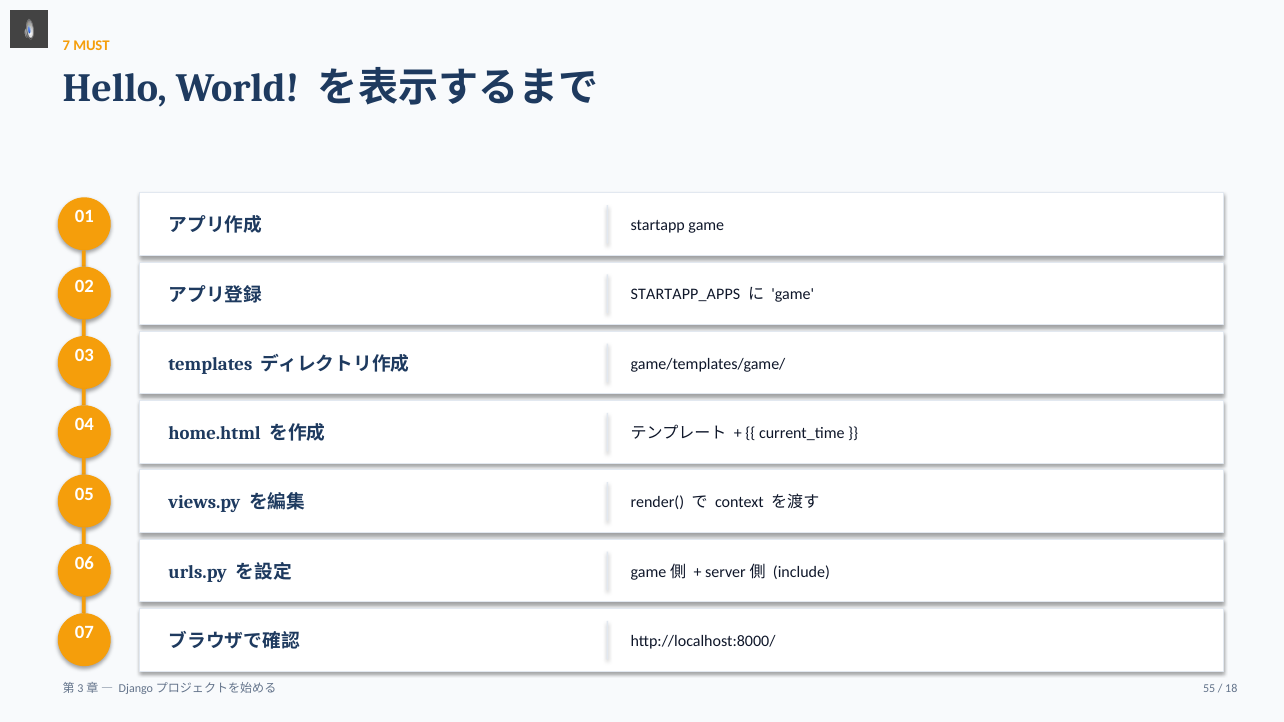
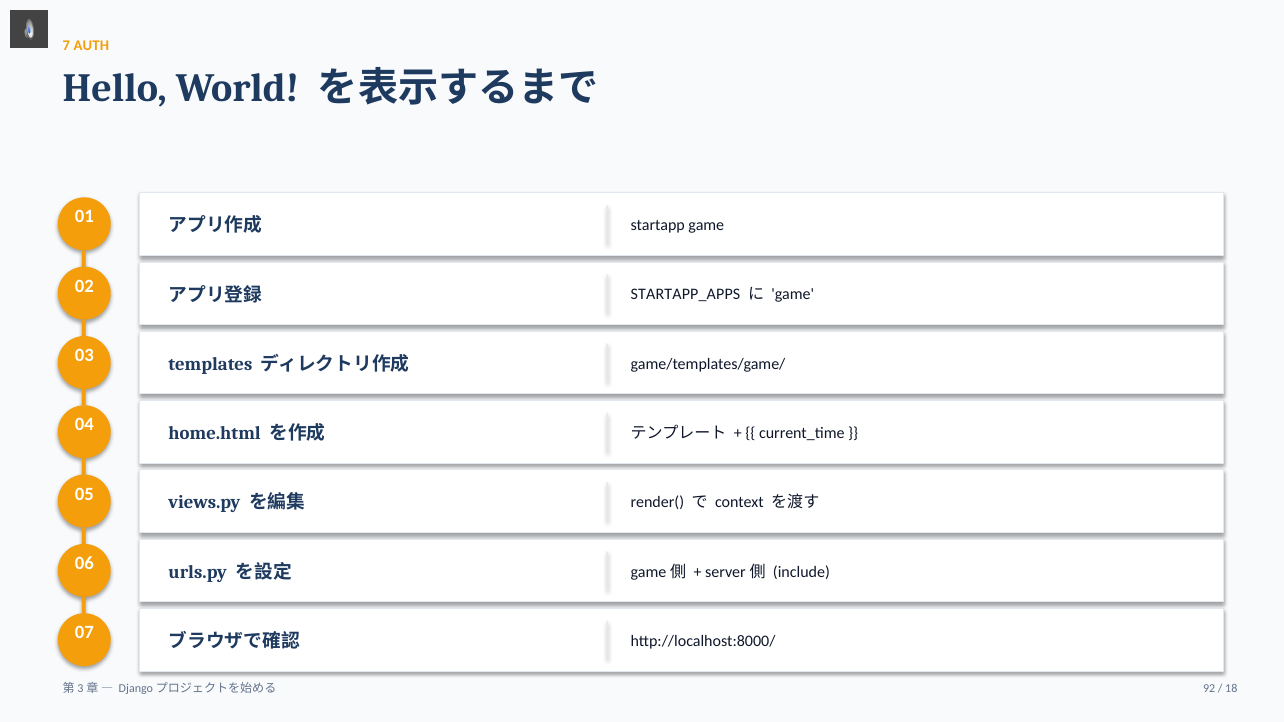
MUST: MUST -> AUTH
55: 55 -> 92
